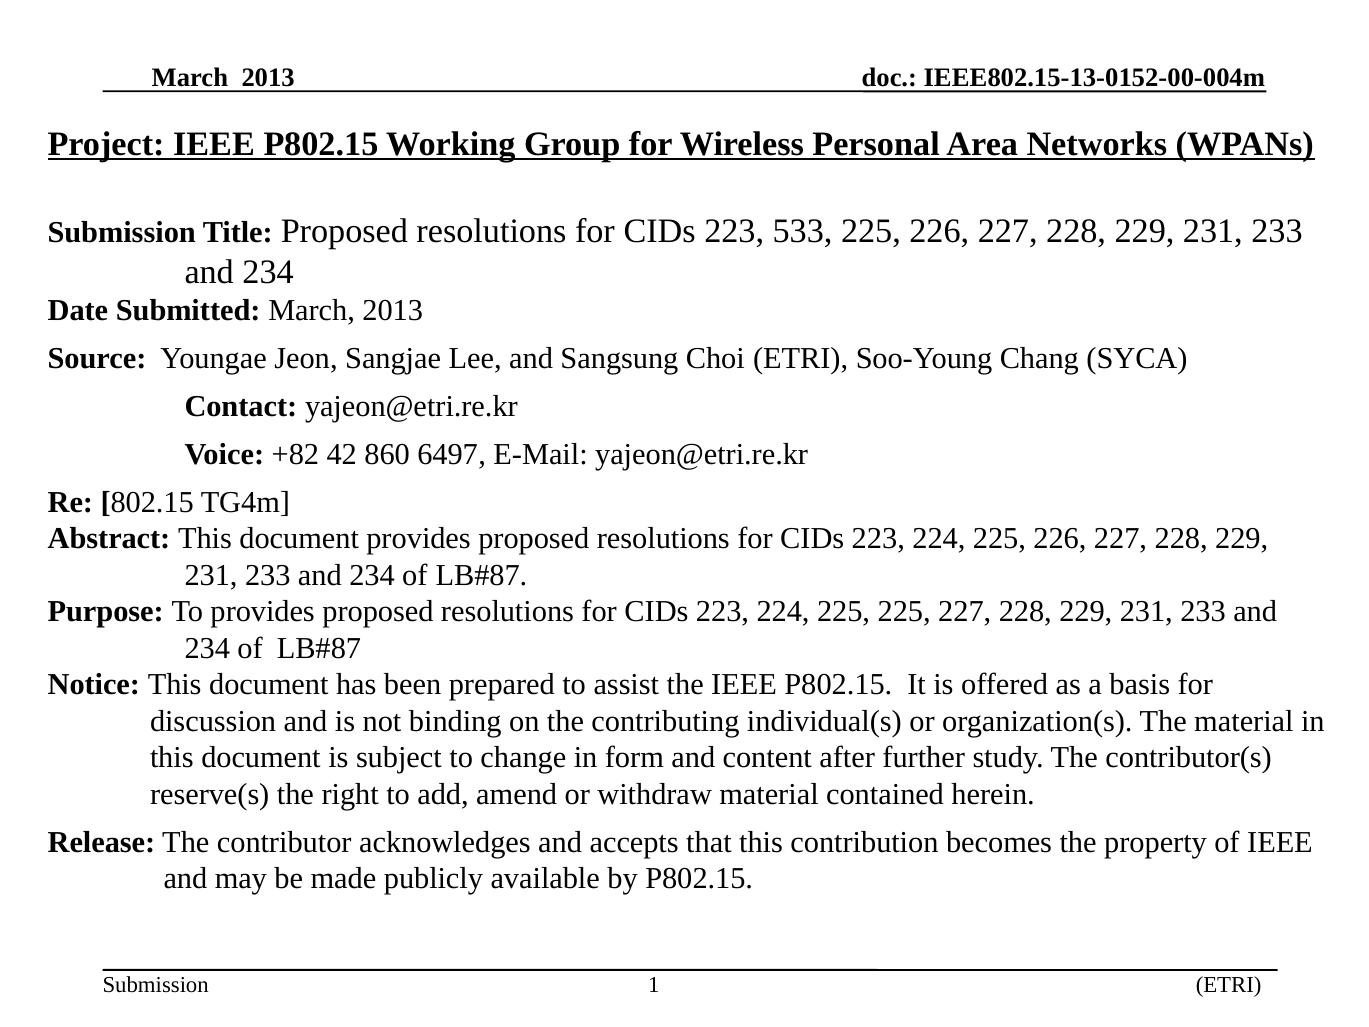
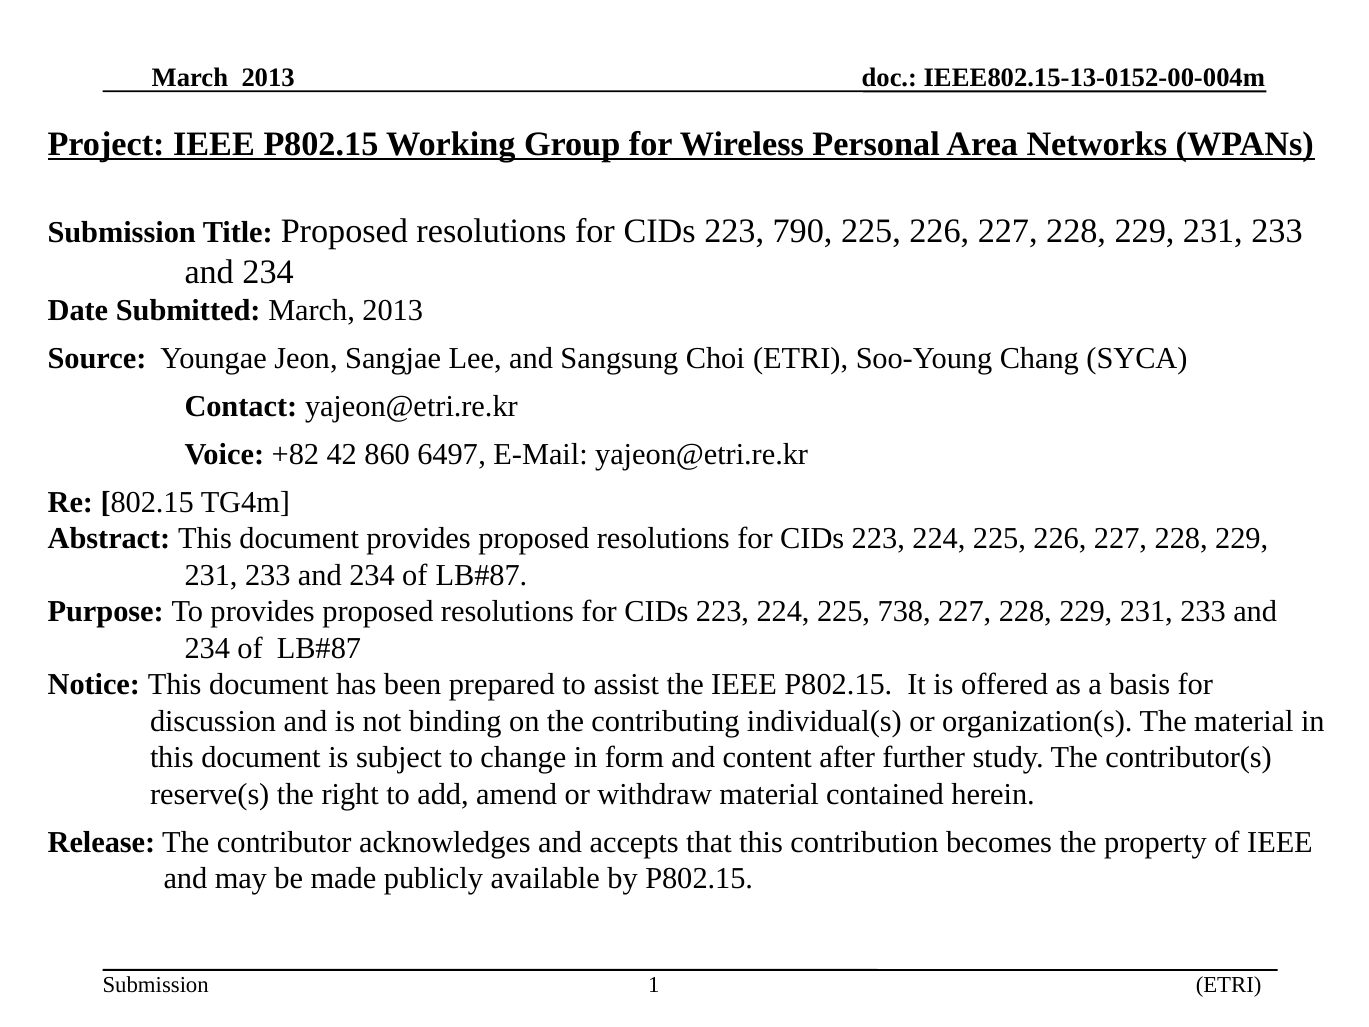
533: 533 -> 790
225 225: 225 -> 738
